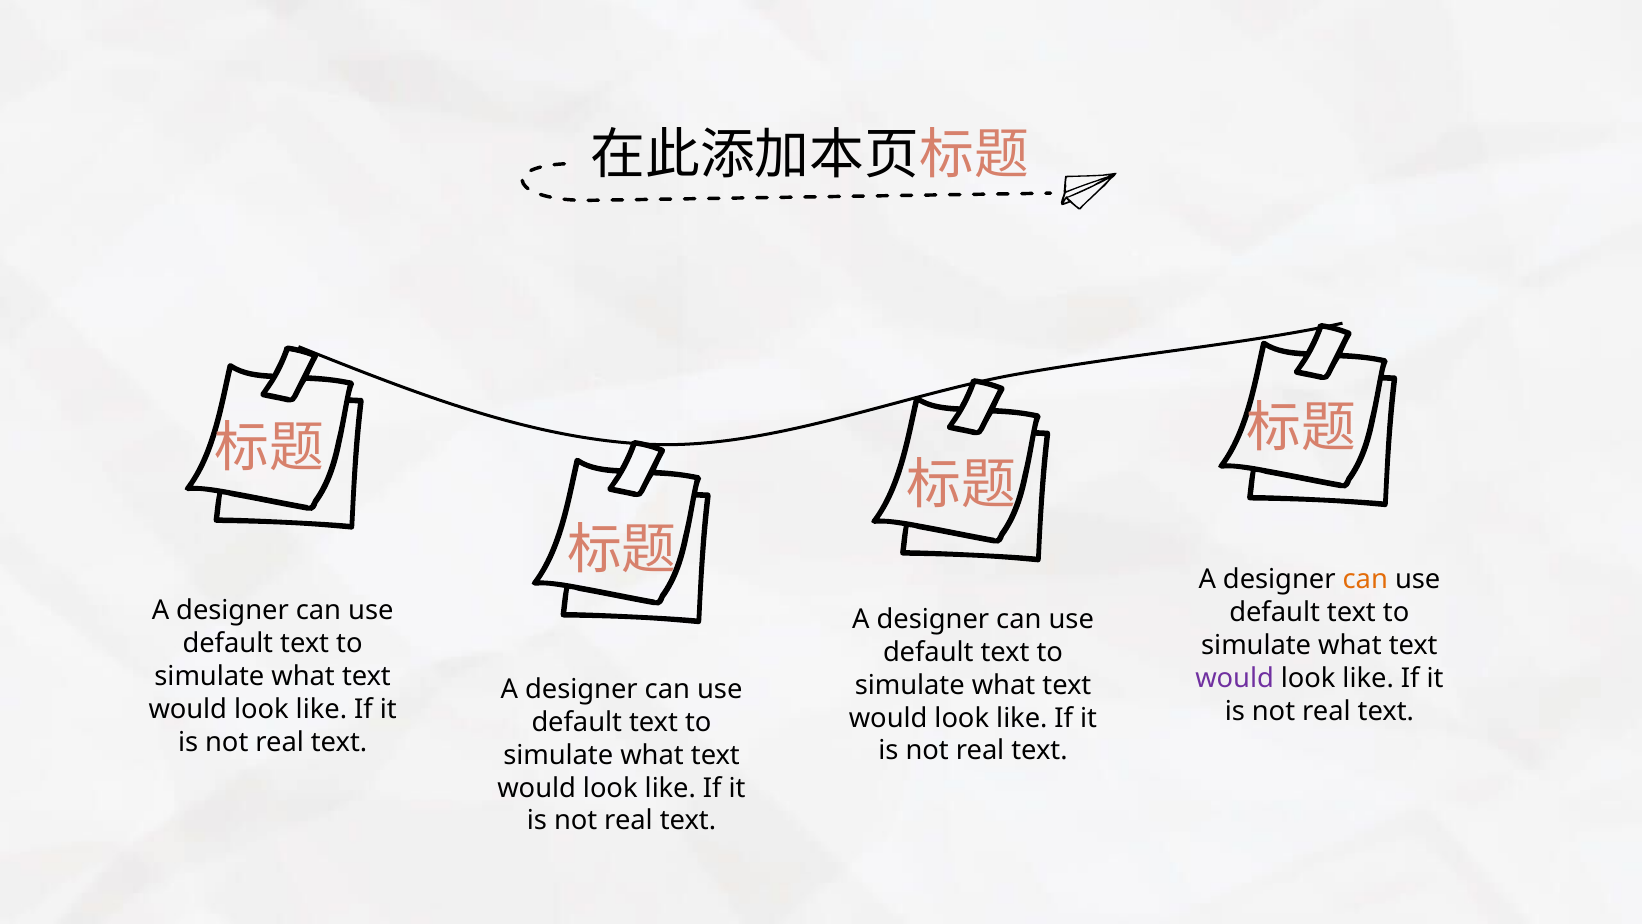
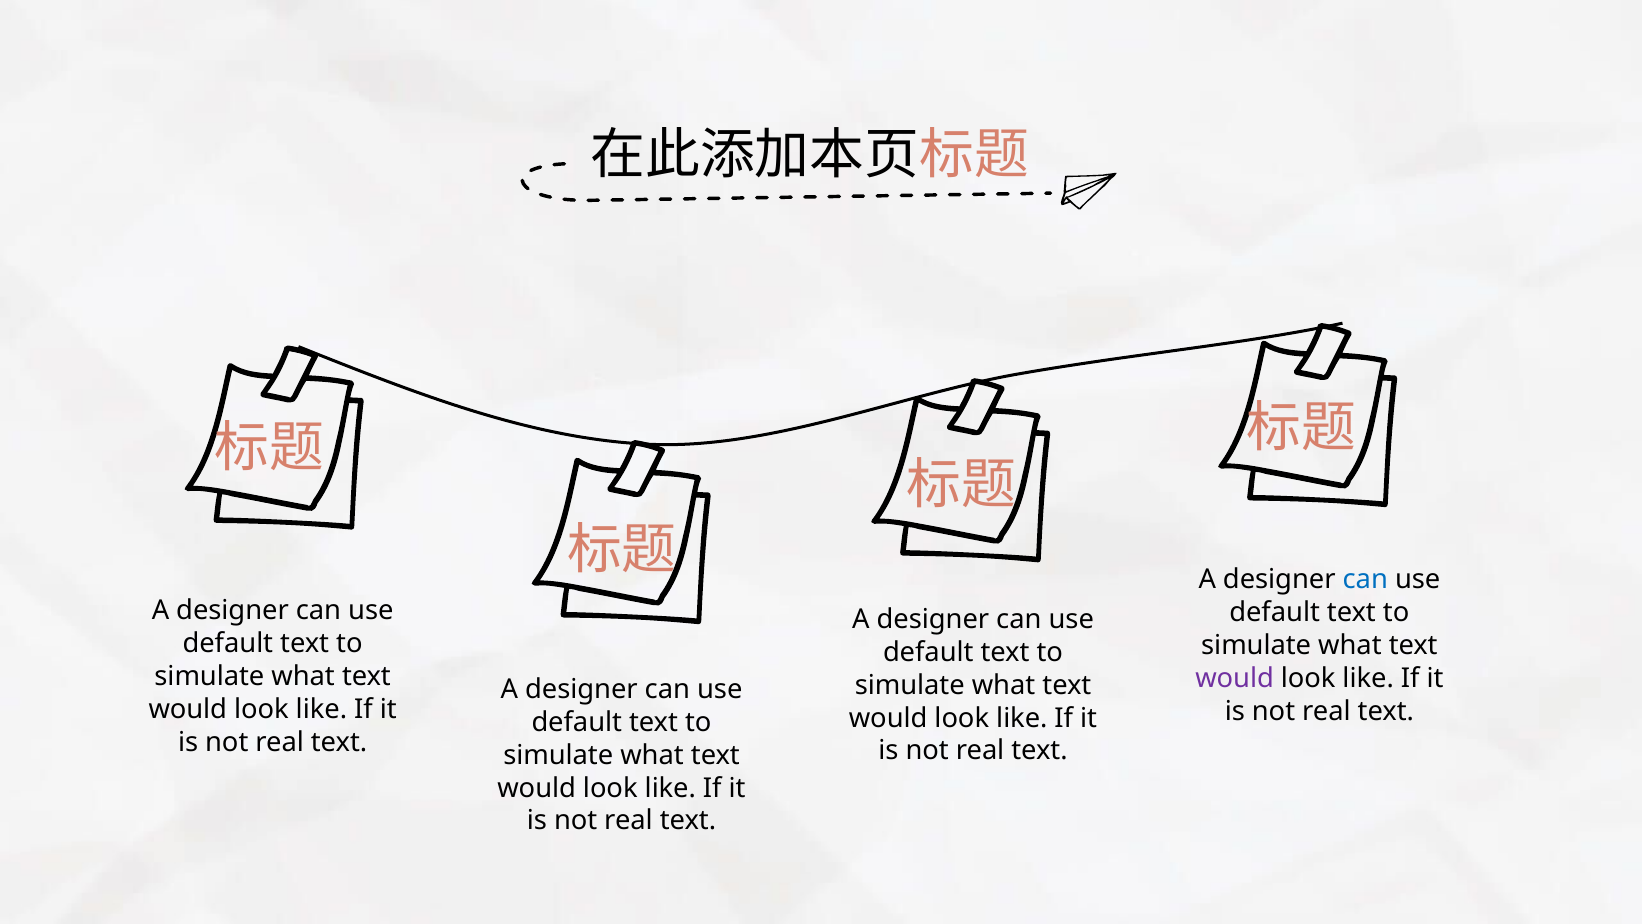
can at (1365, 580) colour: orange -> blue
